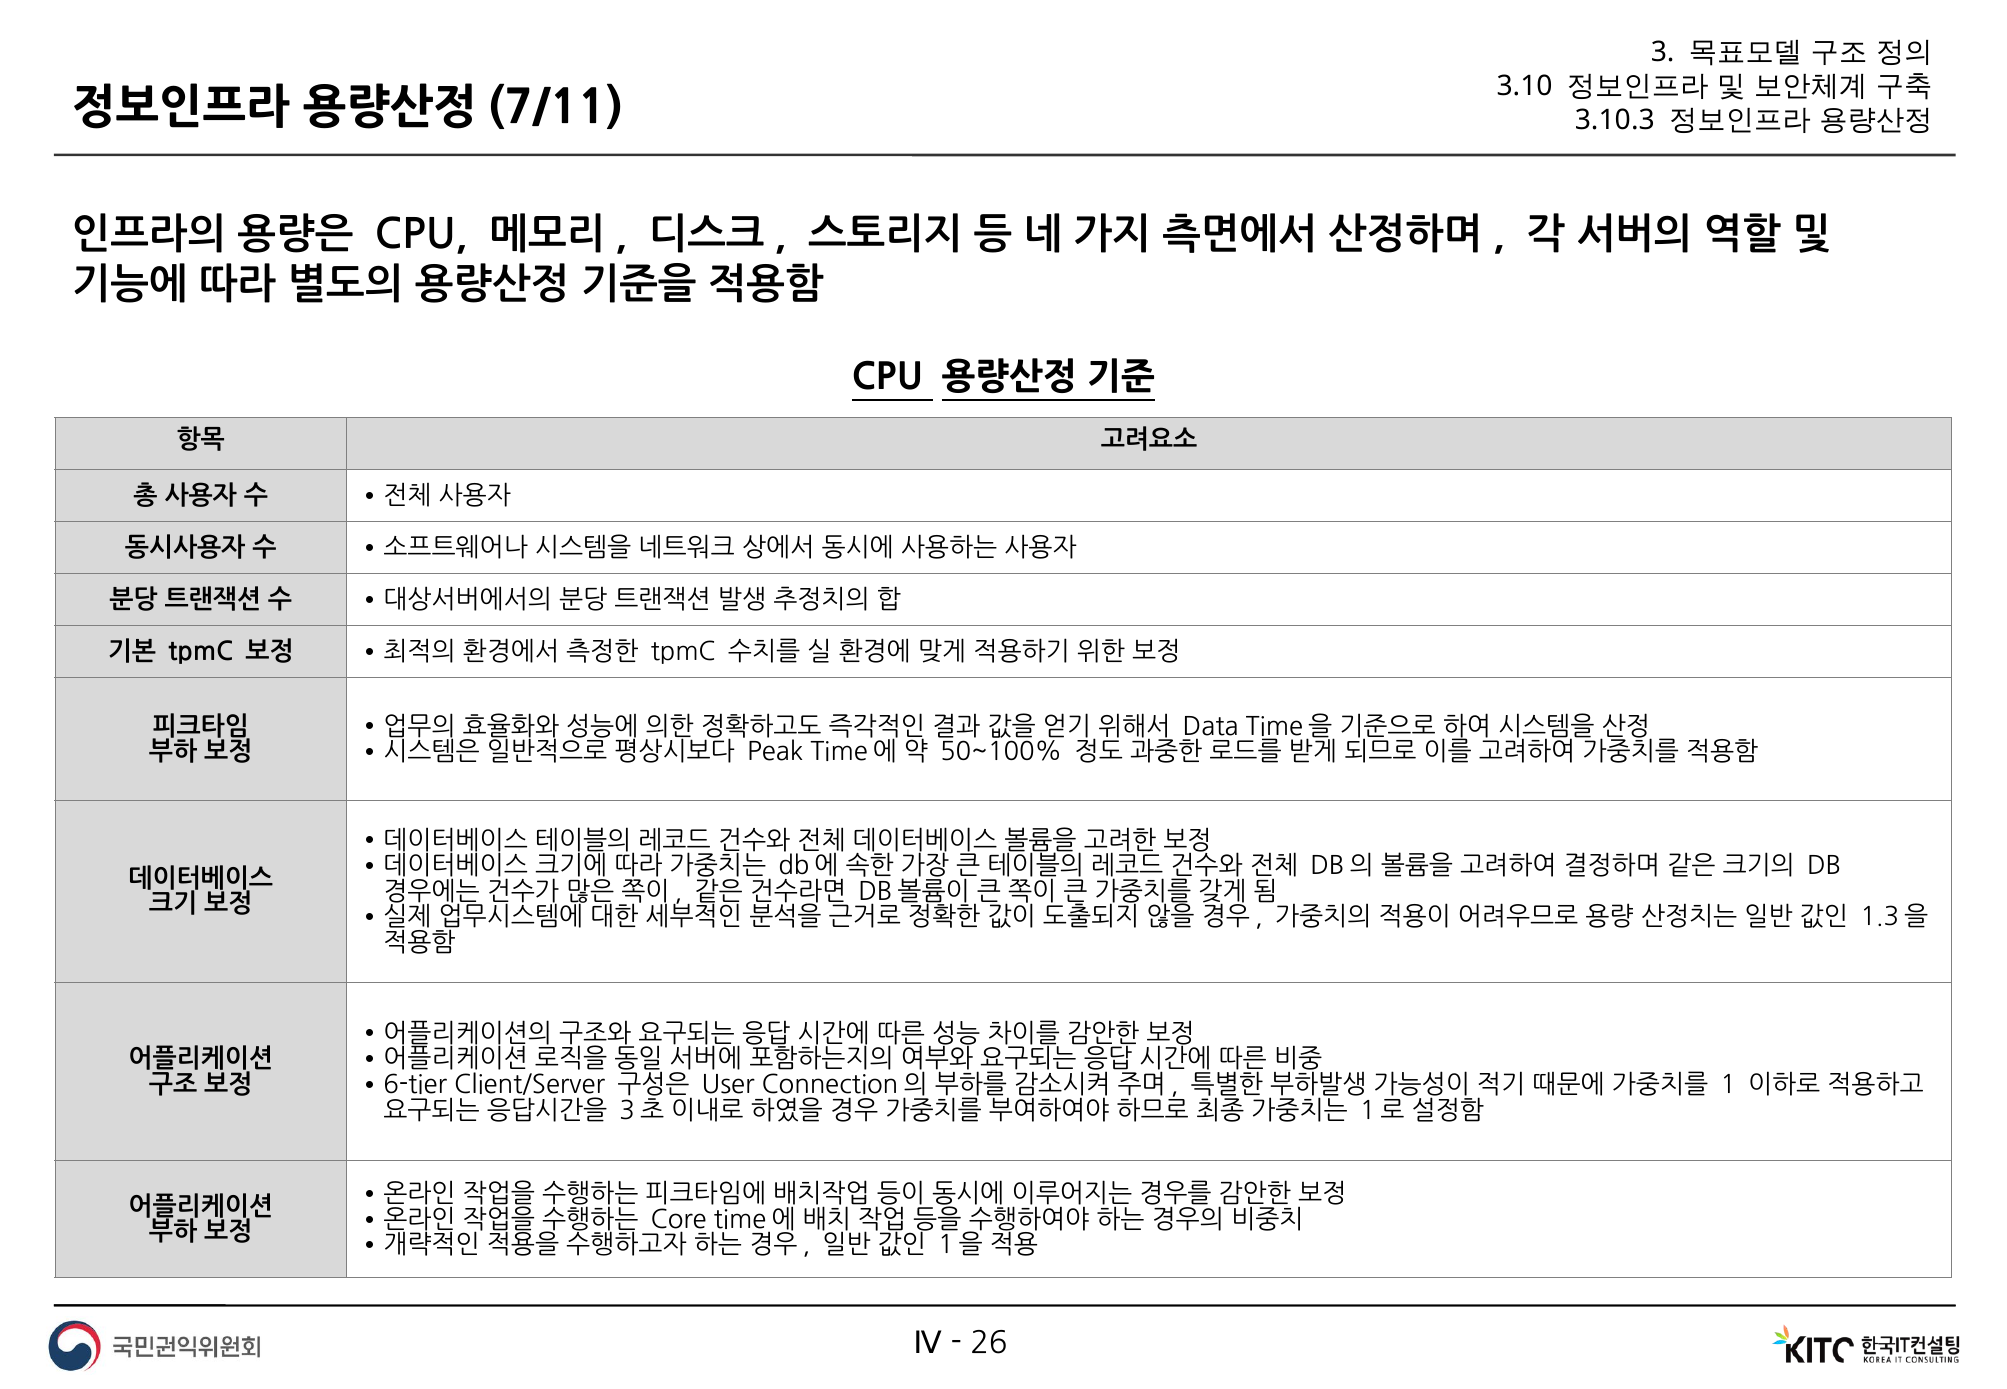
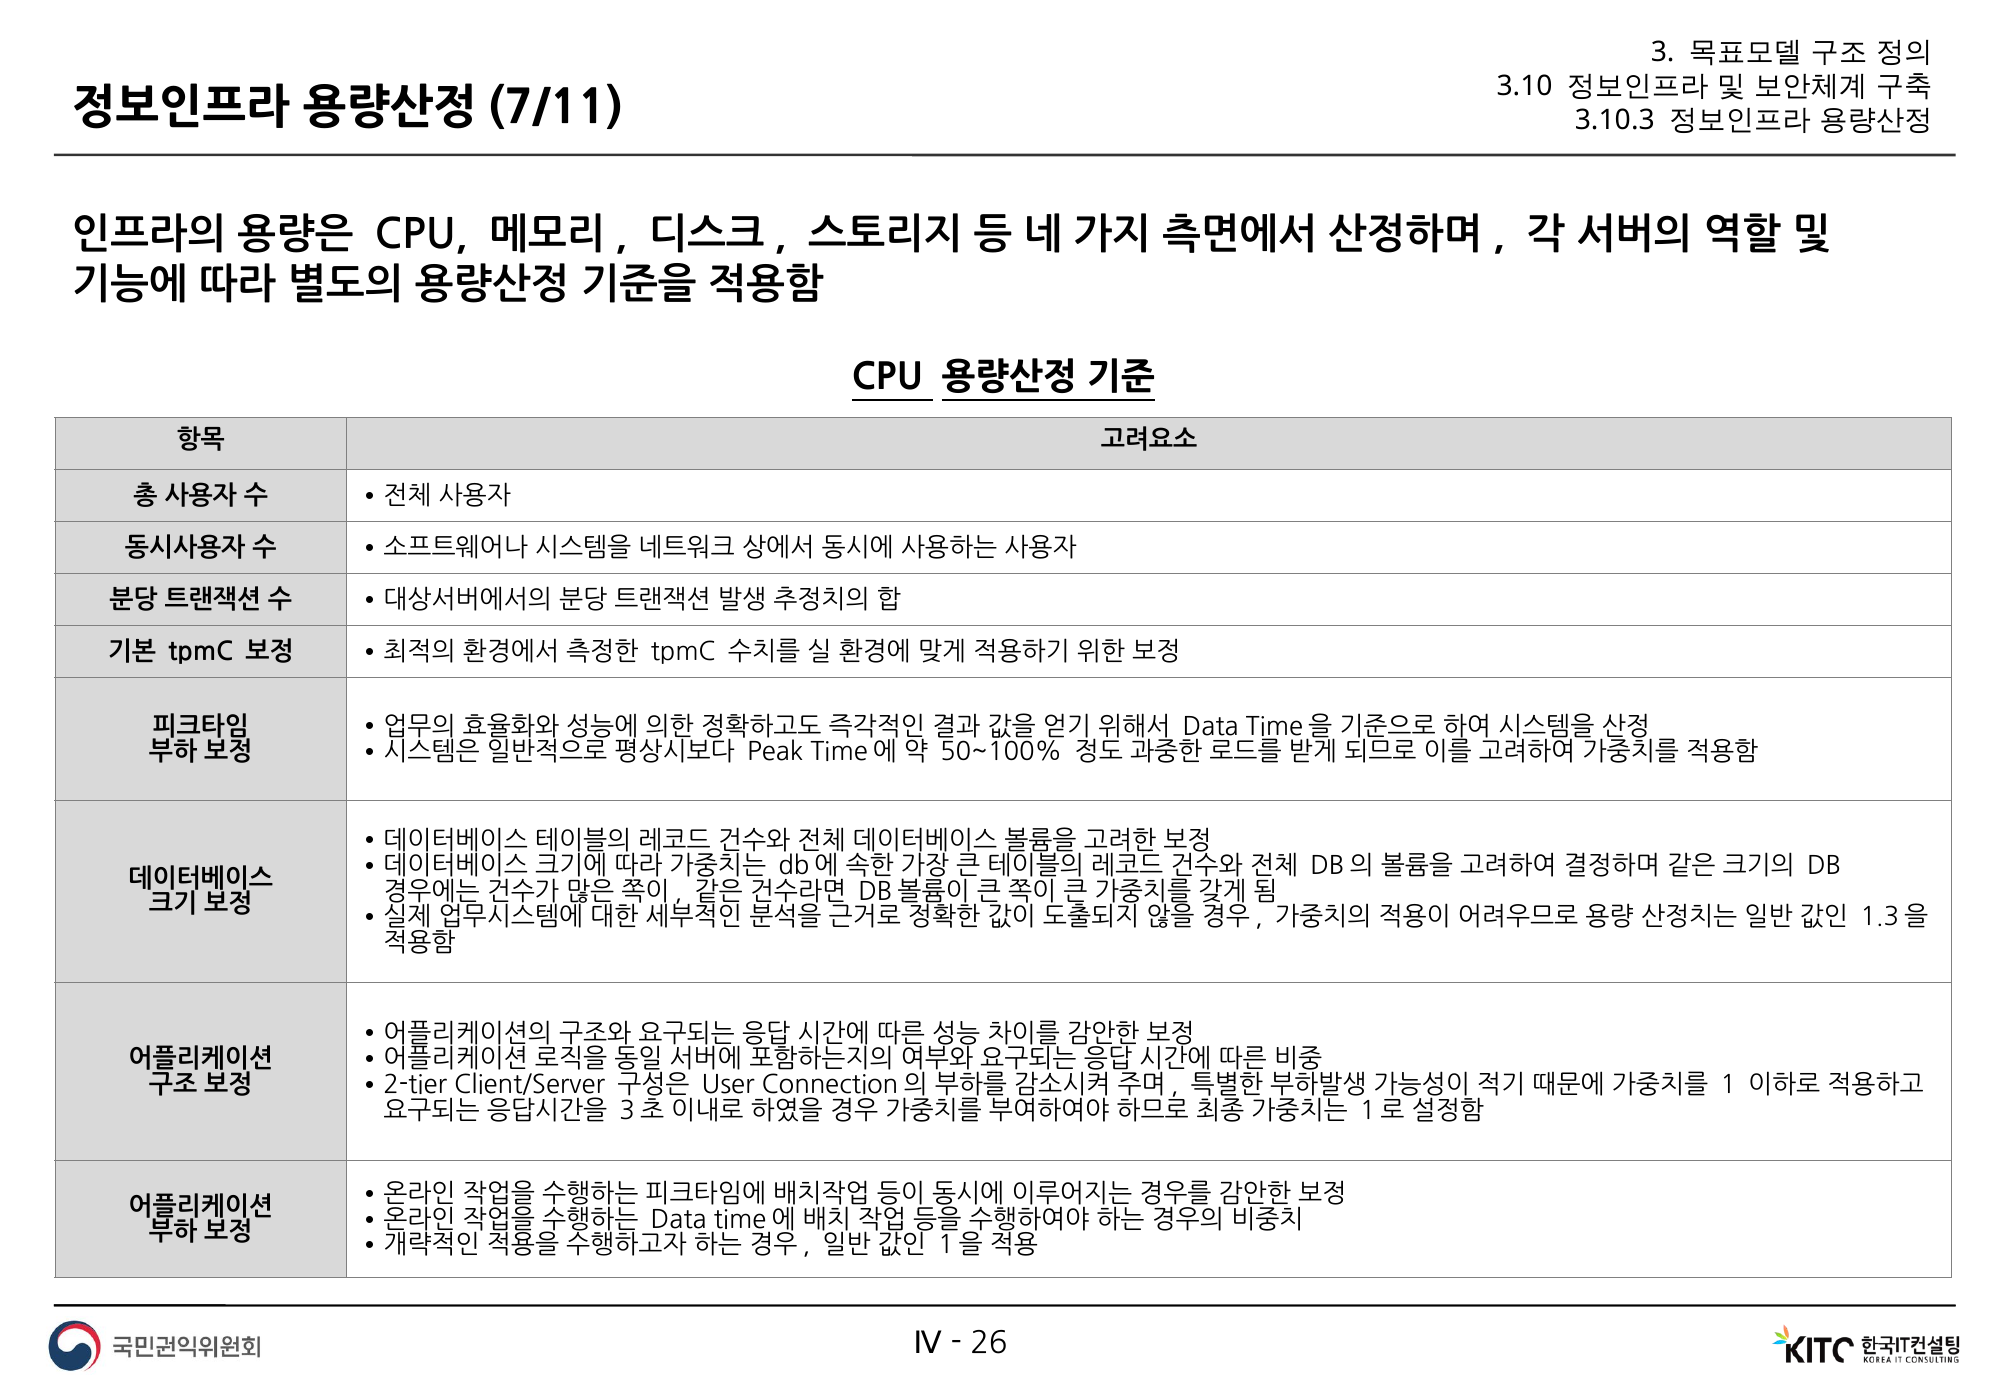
6-tier: 6-tier -> 2-tier
Core at (679, 1220): Core -> Data
